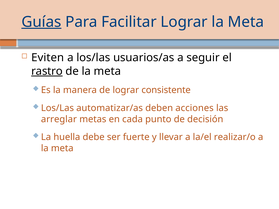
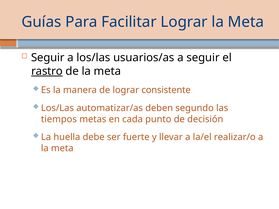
Guías underline: present -> none
Eviten at (48, 58): Eviten -> Seguir
acciones: acciones -> segundo
arreglar: arreglar -> tiempos
